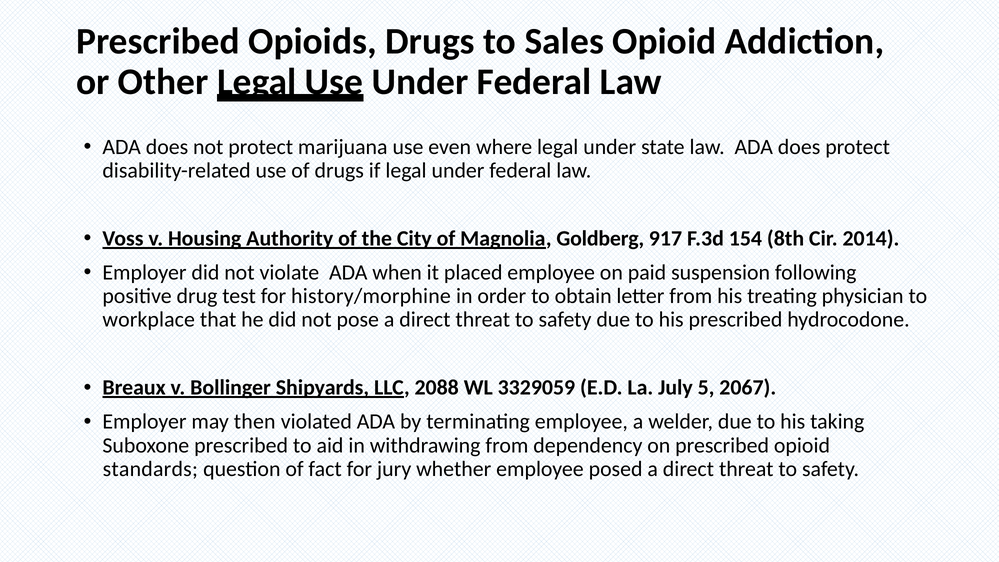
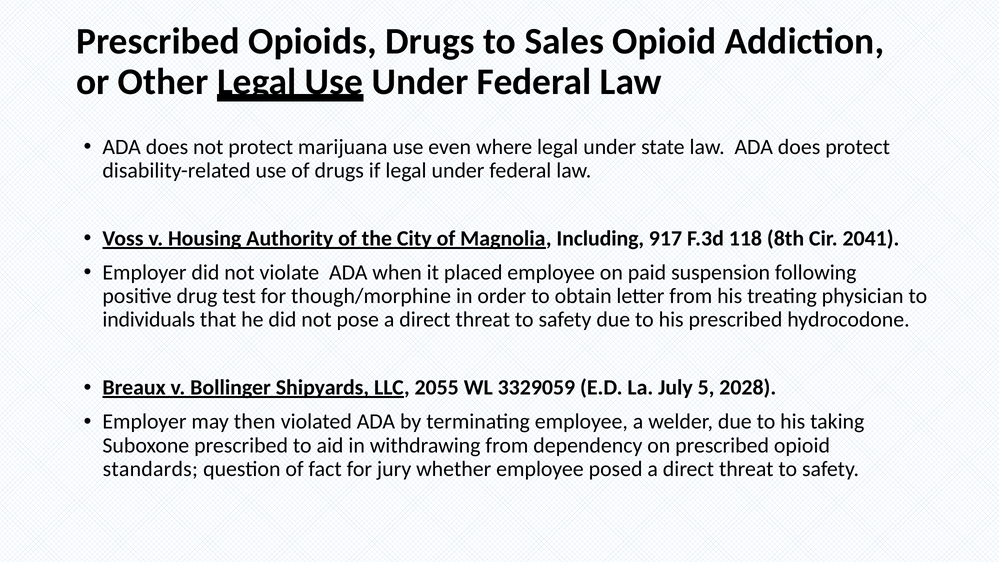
Goldberg: Goldberg -> Including
154: 154 -> 118
2014: 2014 -> 2041
history/morphine: history/morphine -> though/morphine
workplace: workplace -> individuals
2088: 2088 -> 2055
2067: 2067 -> 2028
